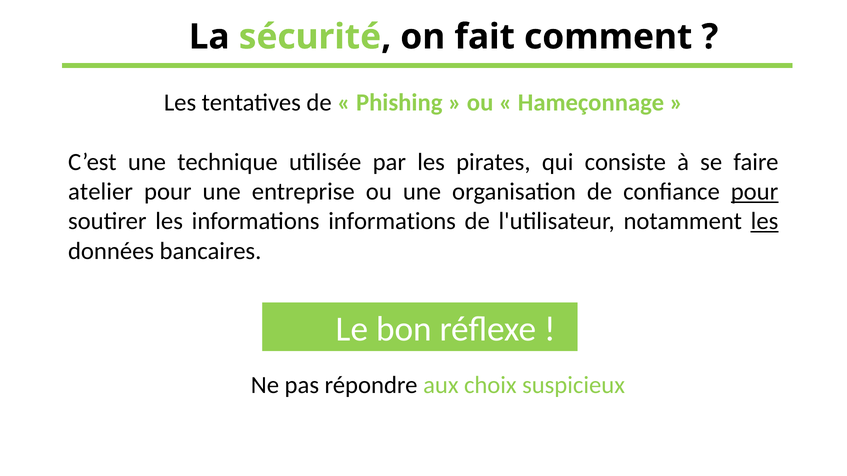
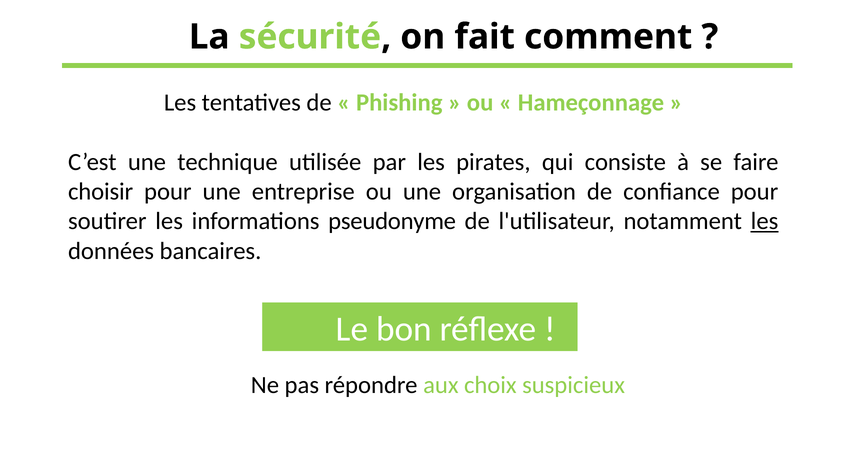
atelier: atelier -> choisir
pour at (755, 192) underline: present -> none
informations informations: informations -> pseudonyme
